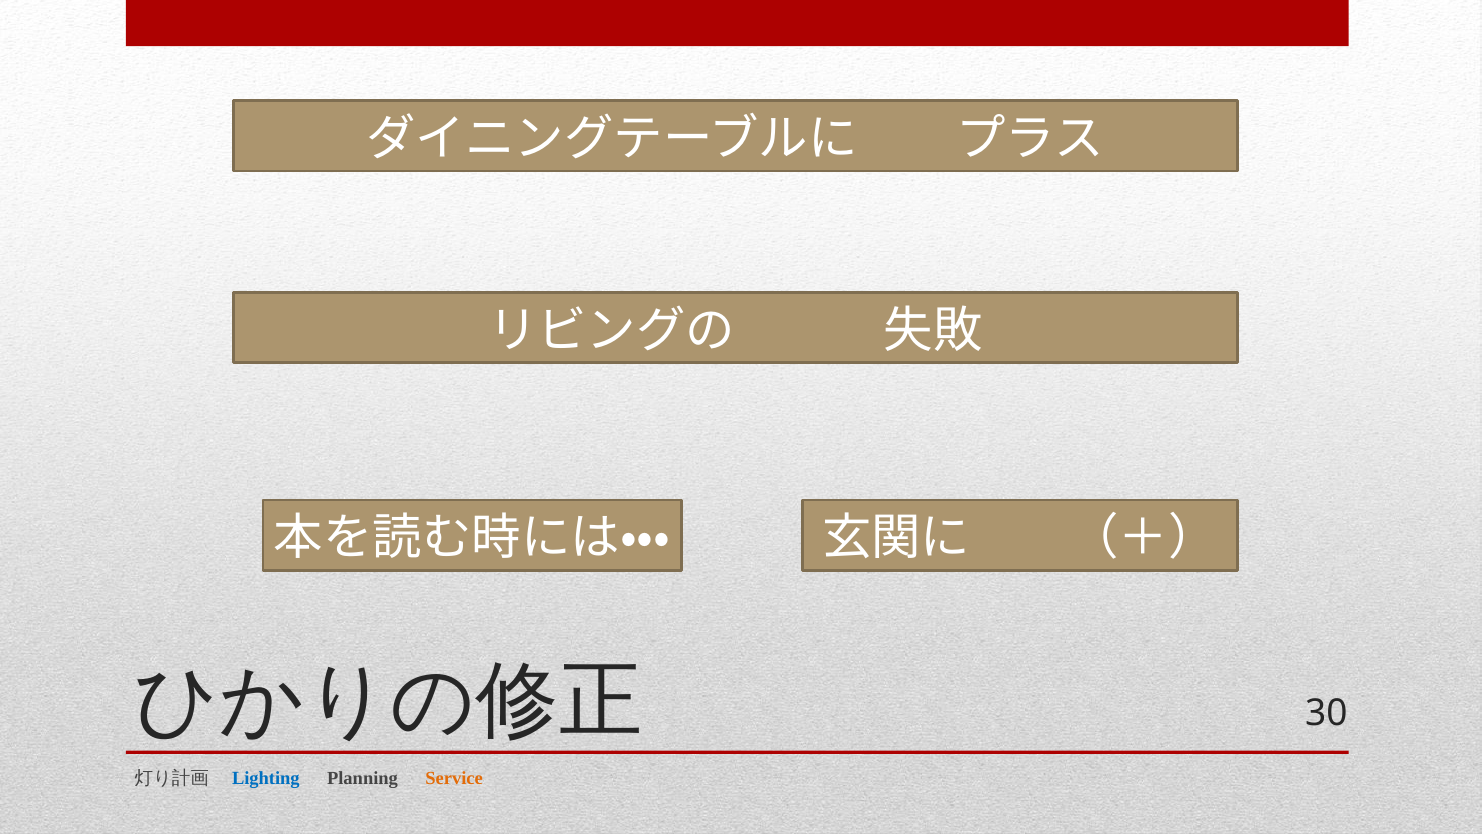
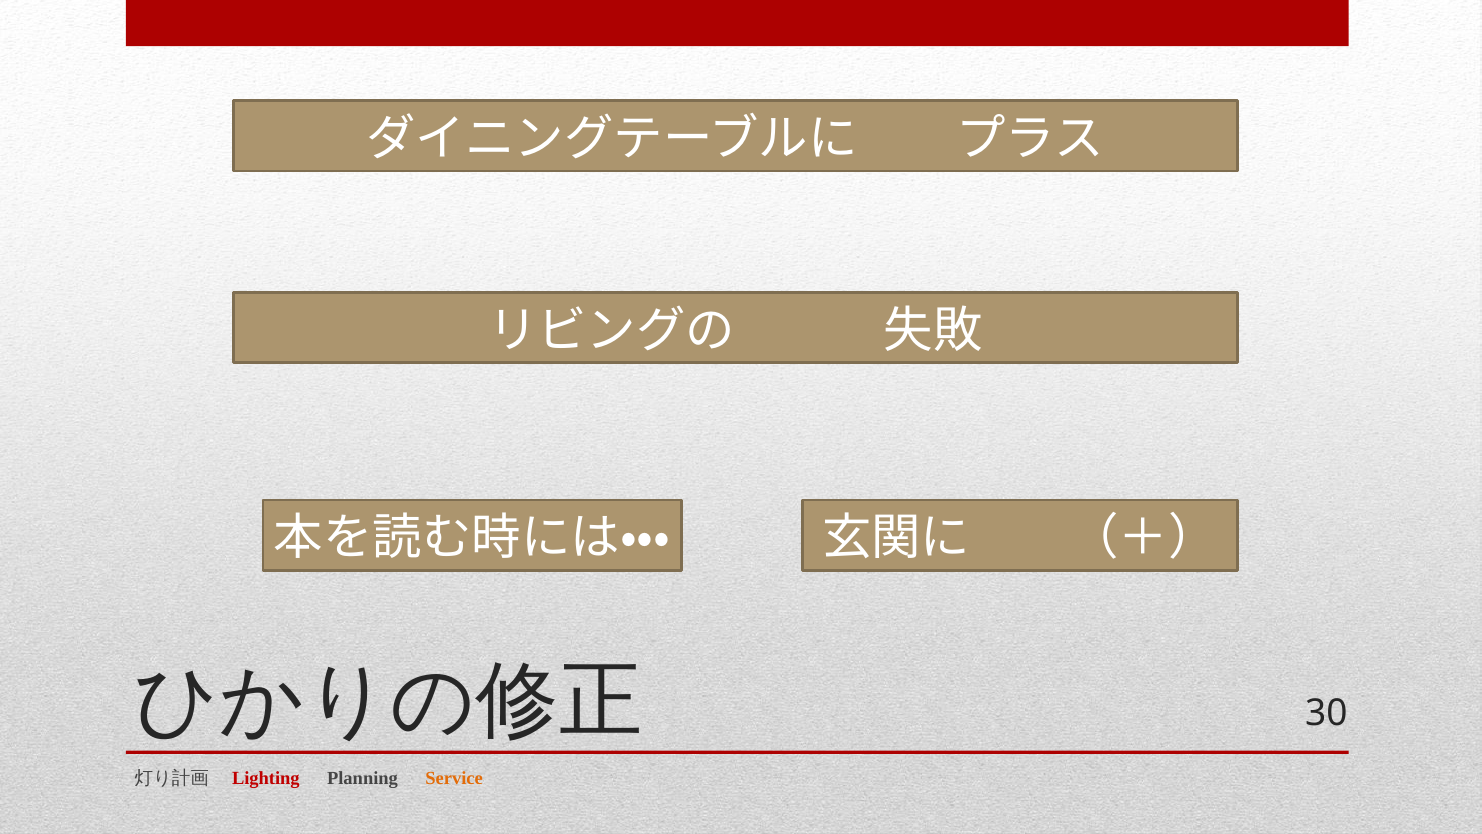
Lighting colour: blue -> red
